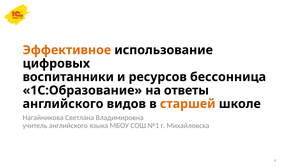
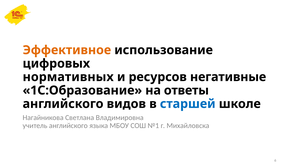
воспитанники: воспитанники -> нормативных
бессонница: бессонница -> негативные
старшей colour: orange -> blue
